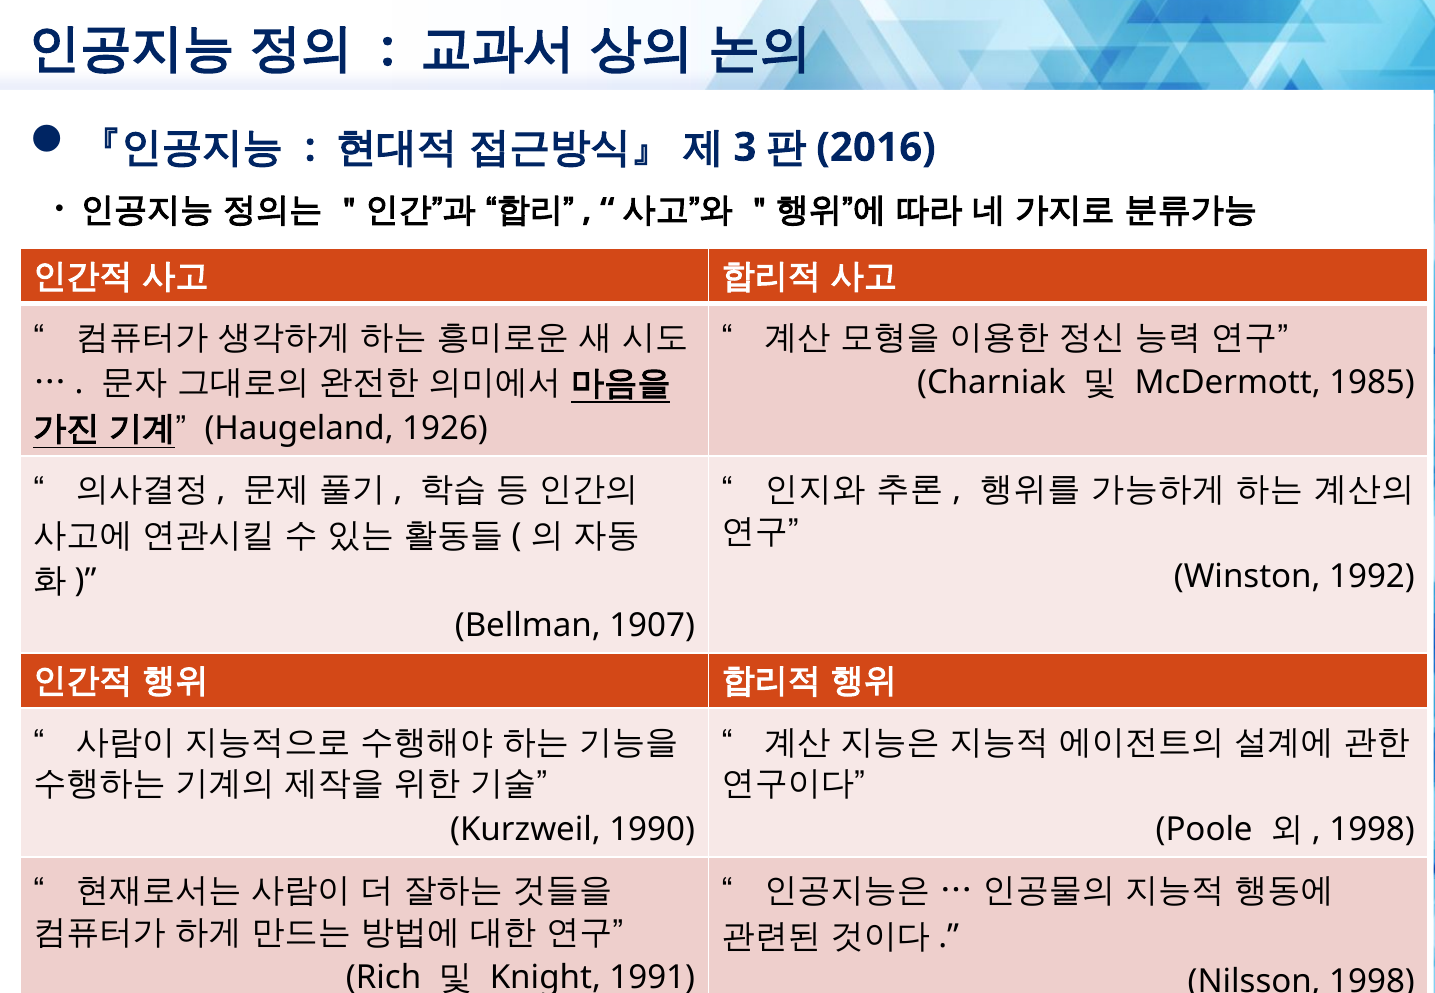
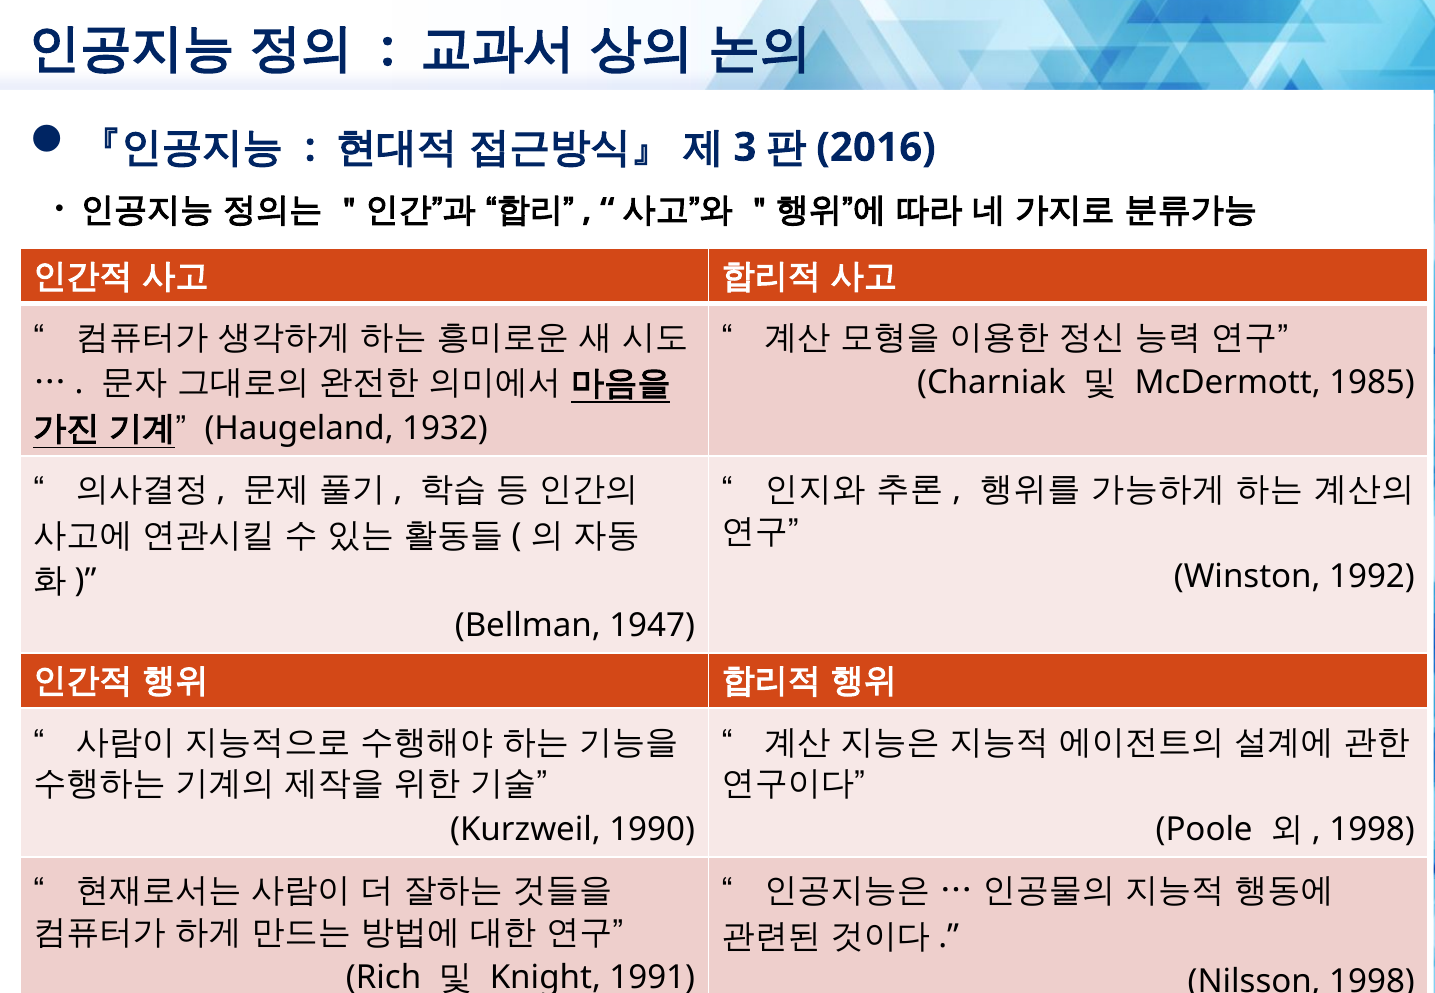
1926: 1926 -> 1932
1907: 1907 -> 1947
